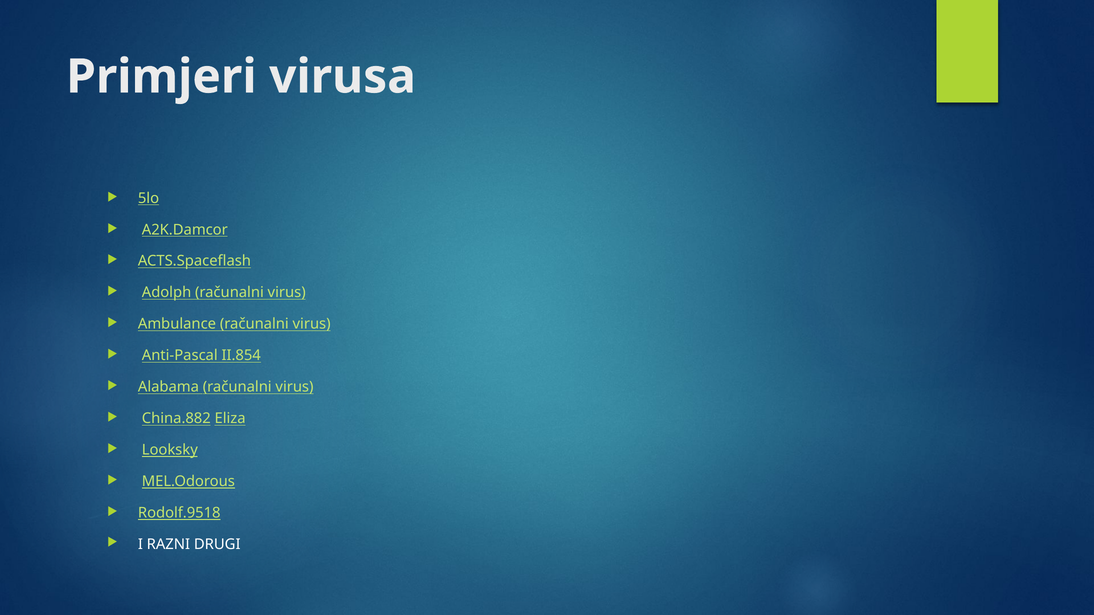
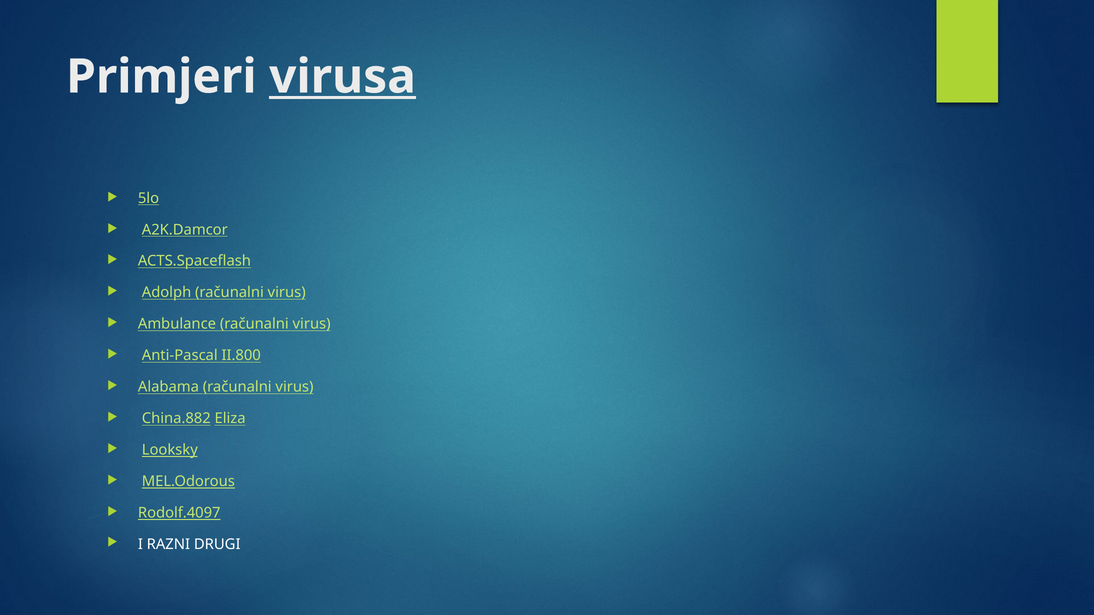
virusa underline: none -> present
II.854: II.854 -> II.800
Rodolf.9518: Rodolf.9518 -> Rodolf.4097
